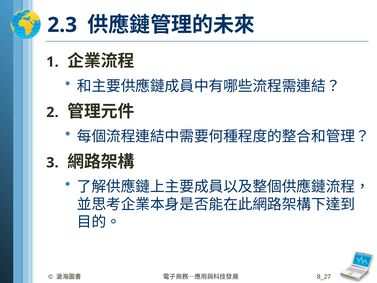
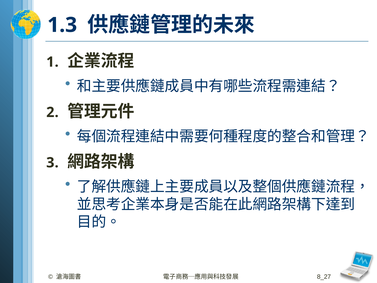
2.3: 2.3 -> 1.3
